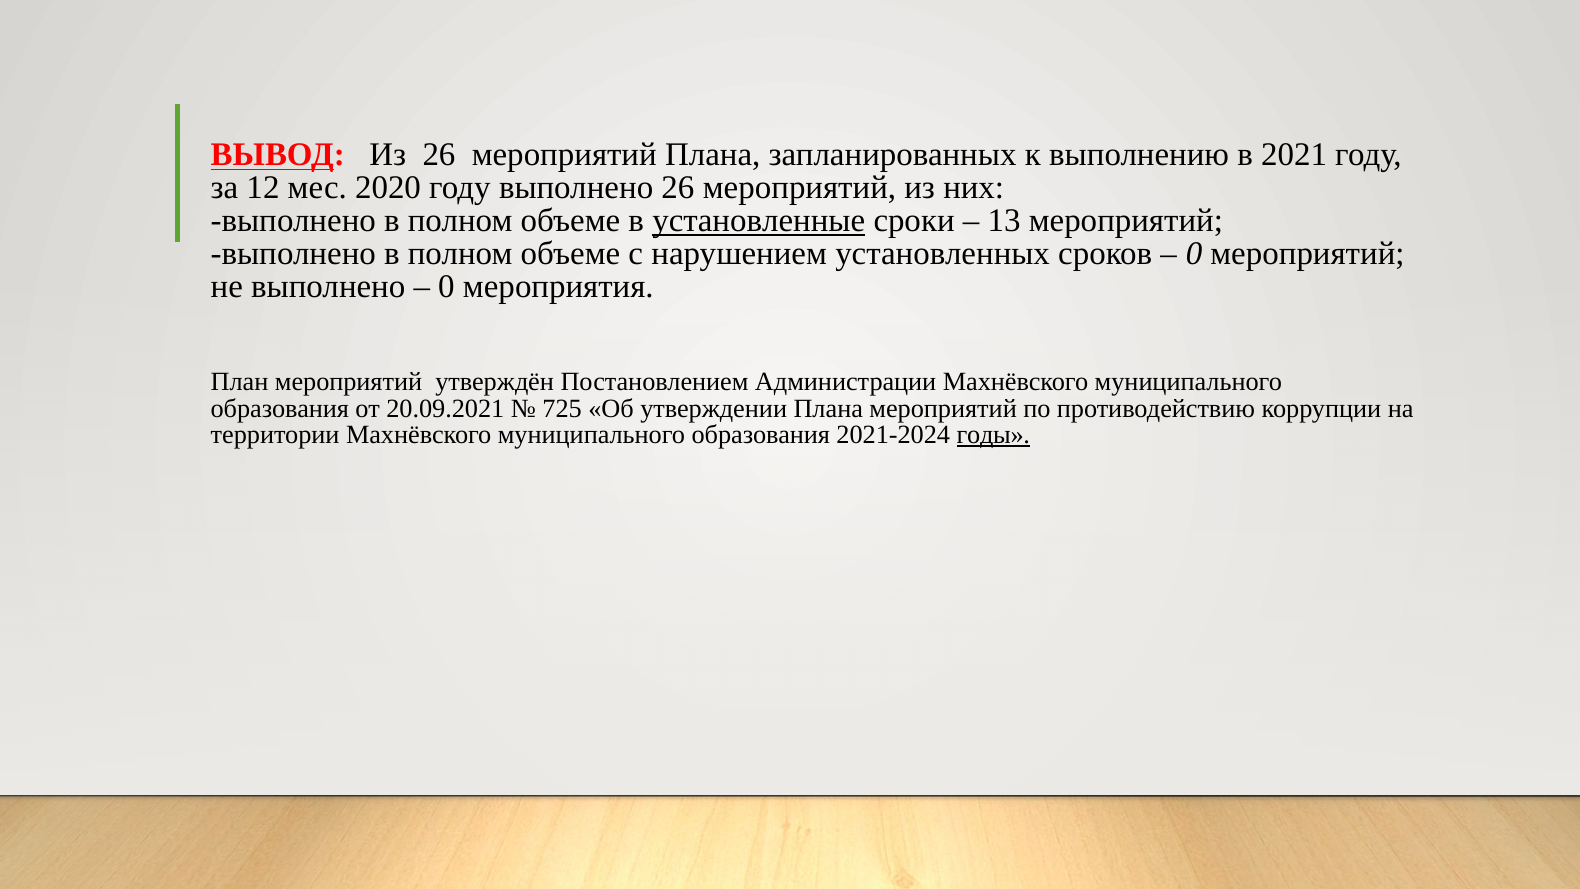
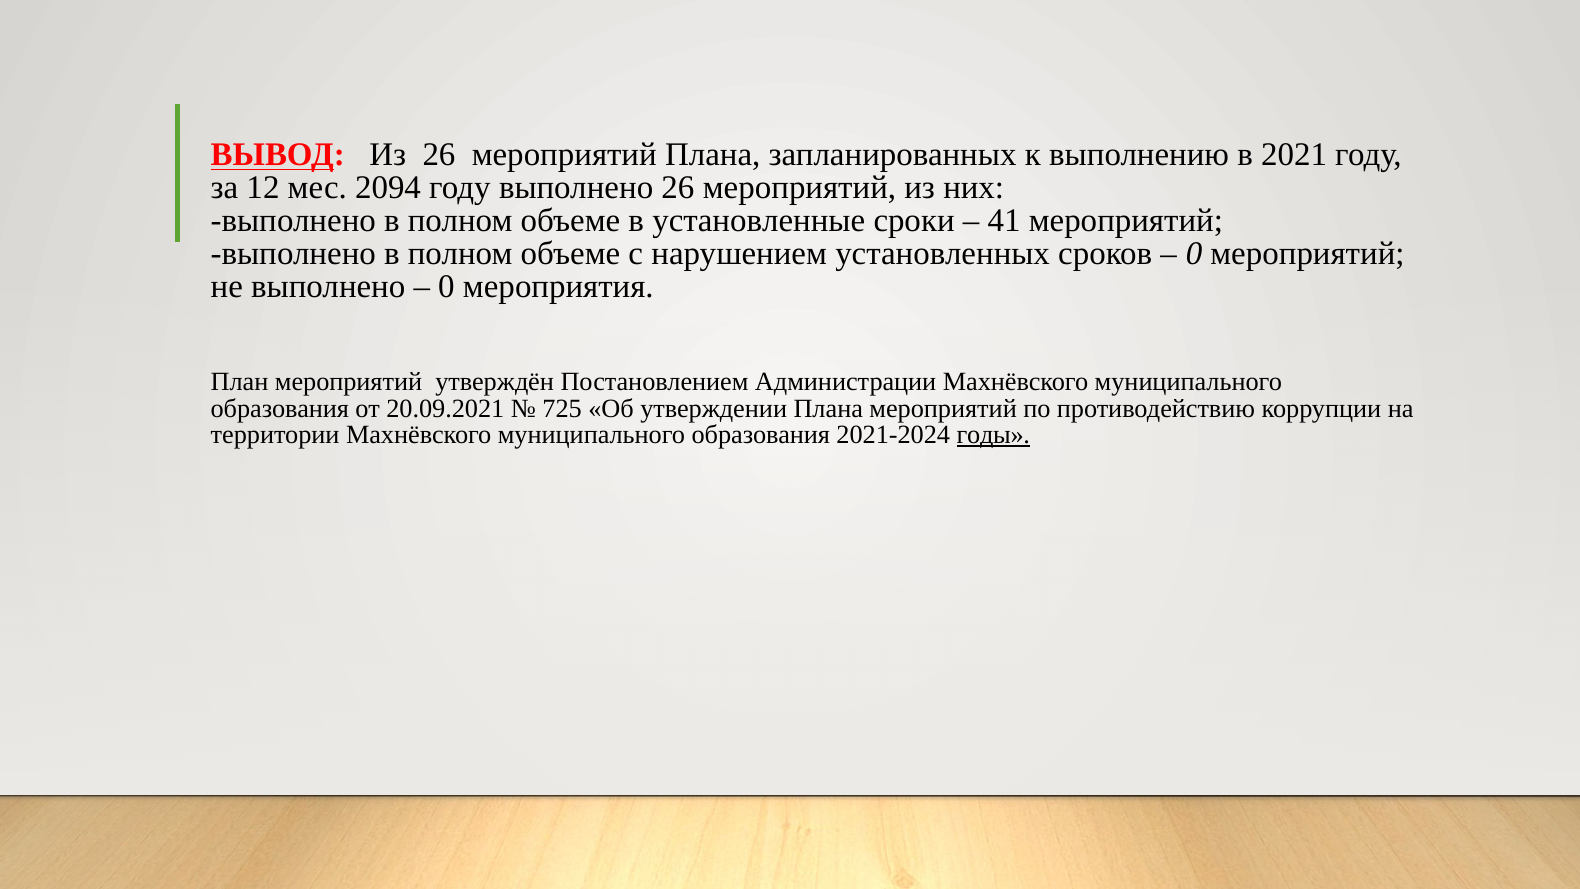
2020: 2020 -> 2094
установленные underline: present -> none
13: 13 -> 41
